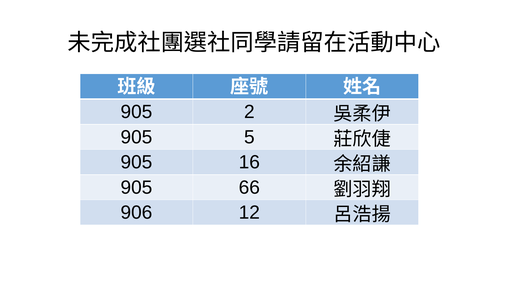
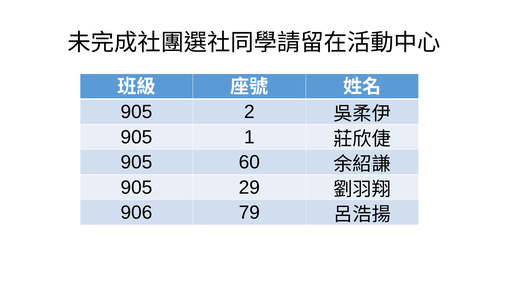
5: 5 -> 1
16: 16 -> 60
66: 66 -> 29
12: 12 -> 79
